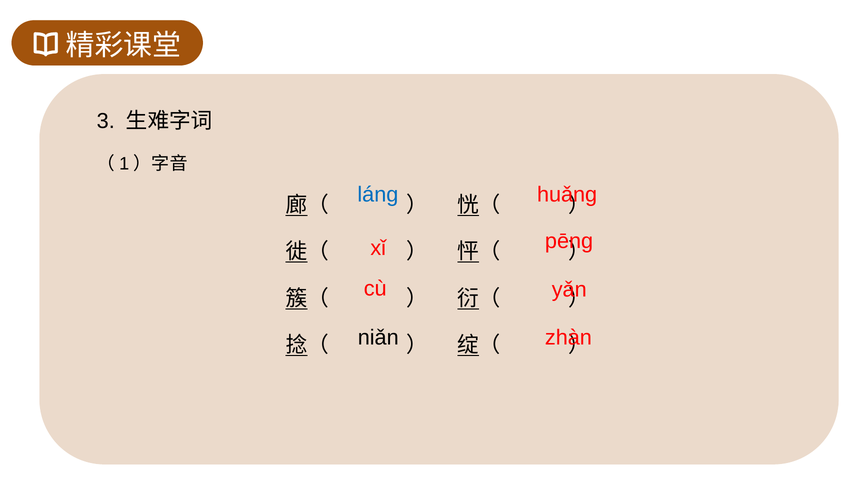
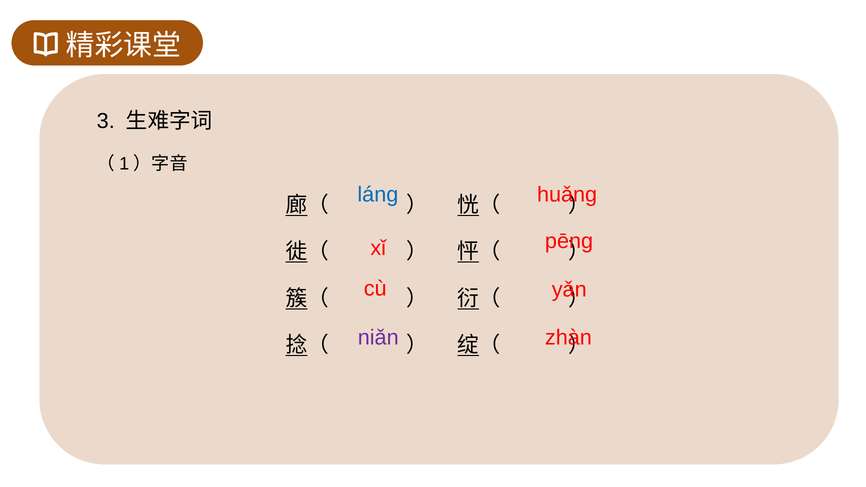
niǎn colour: black -> purple
